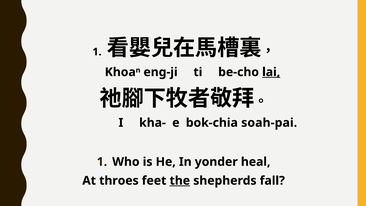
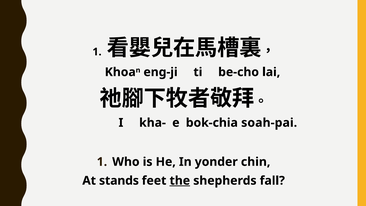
lai underline: present -> none
heal: heal -> chin
throes: throes -> stands
